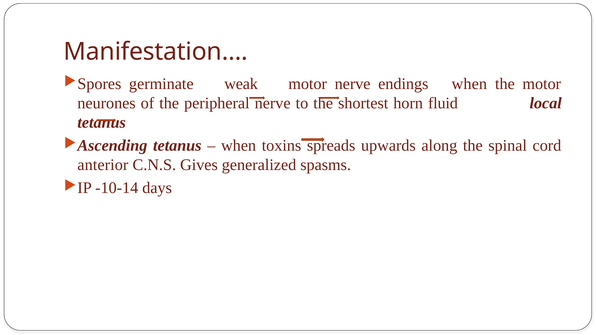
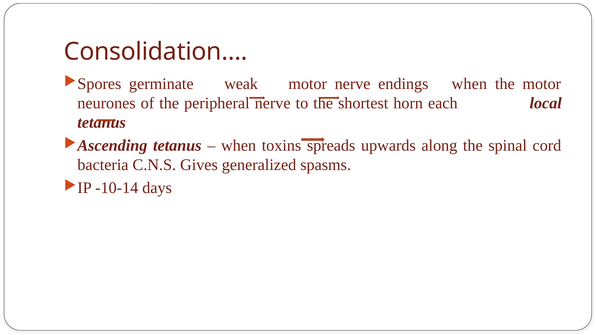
Manifestation…: Manifestation… -> Consolidation…
fluid: fluid -> each
anterior: anterior -> bacteria
